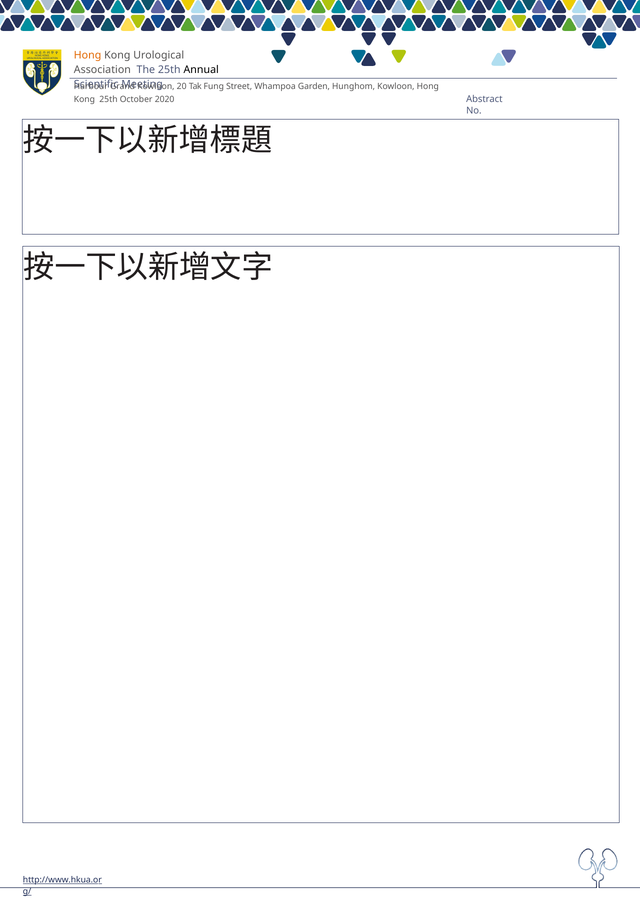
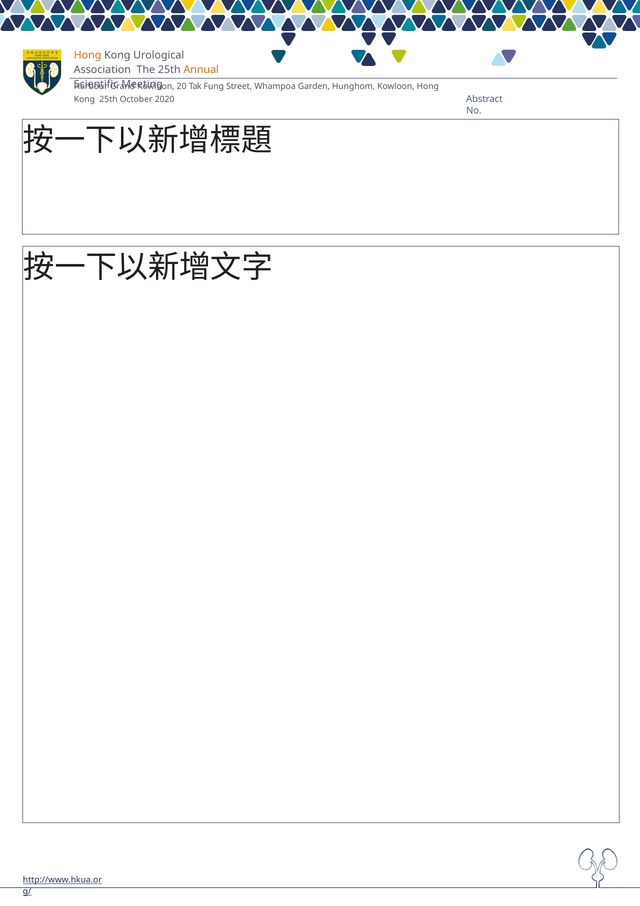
Annual colour: black -> orange
